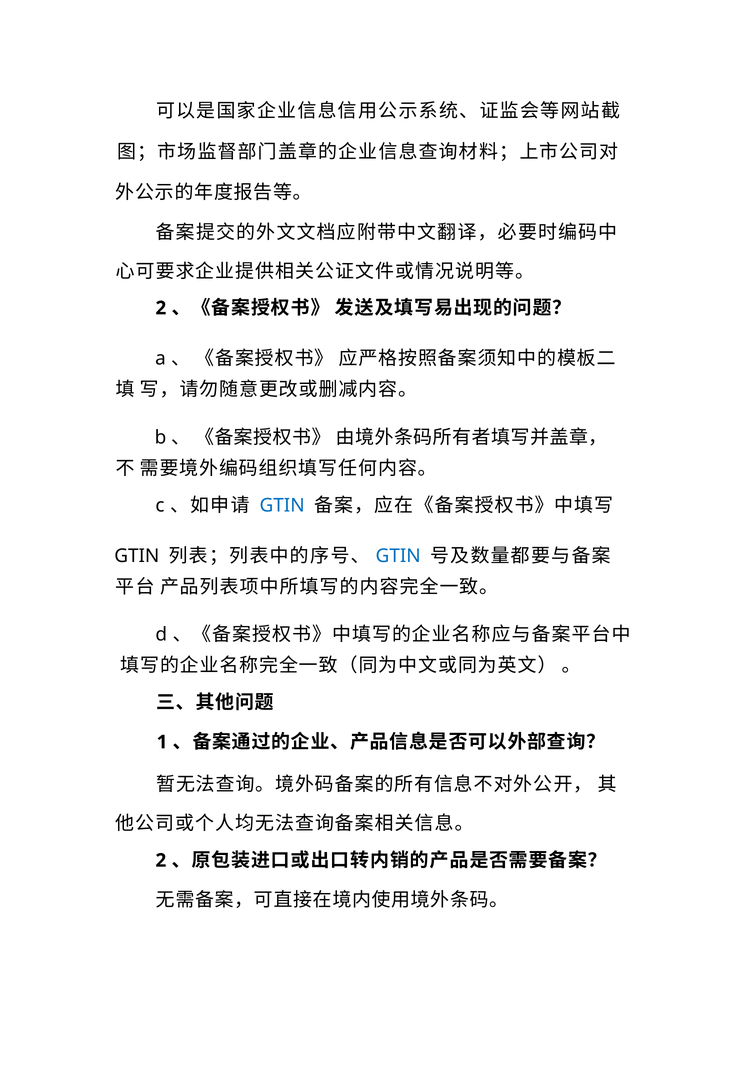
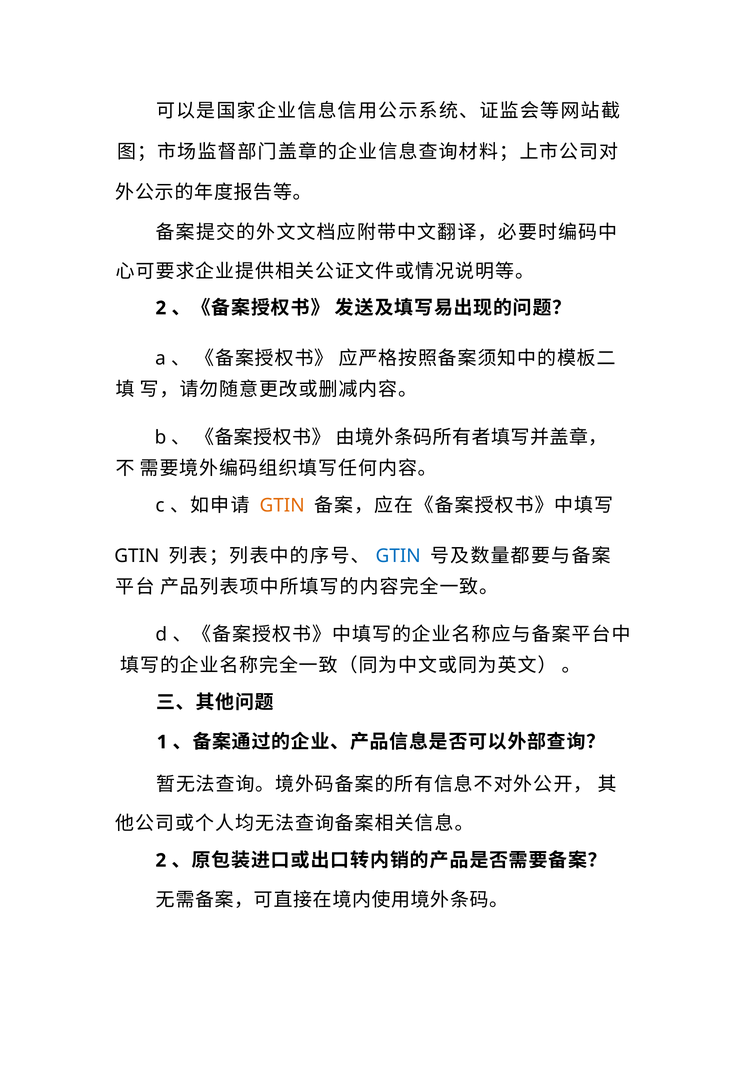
GTIN at (282, 505) colour: blue -> orange
